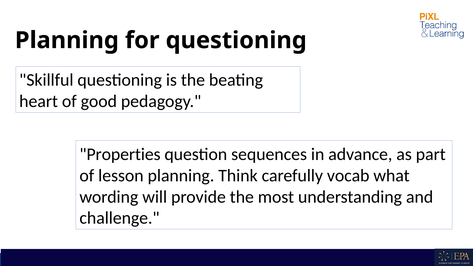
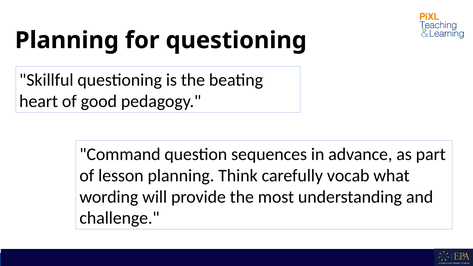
Properties: Properties -> Command
